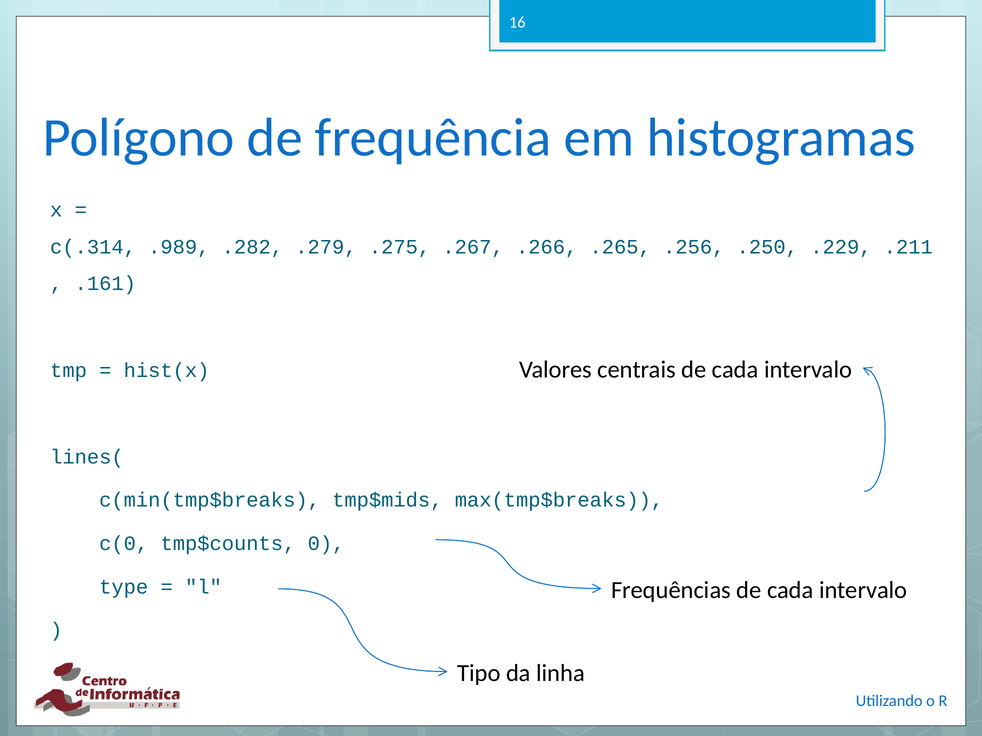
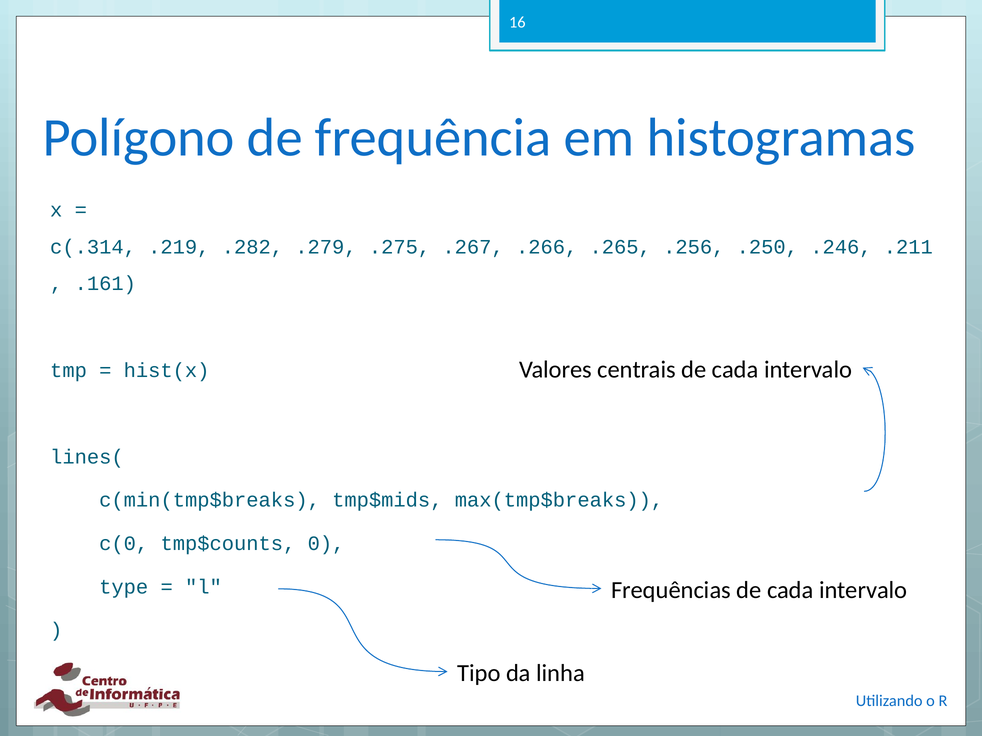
.989: .989 -> .219
.229: .229 -> .246
